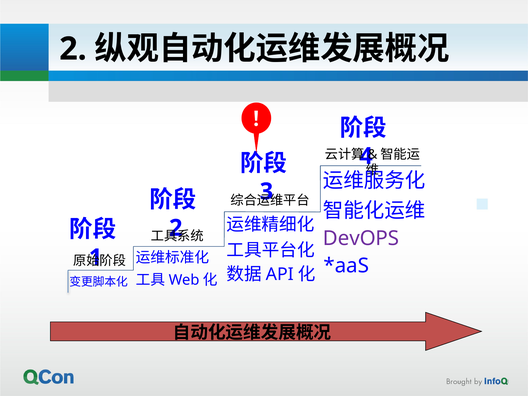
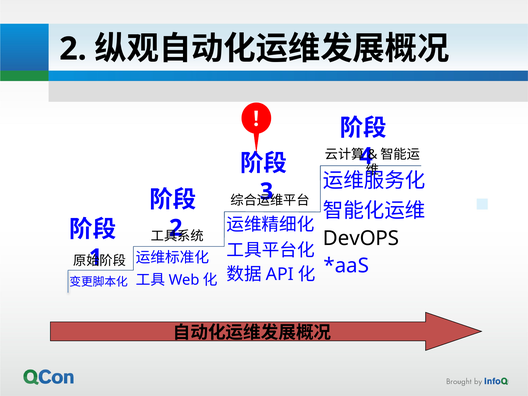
DevOPS colour: purple -> black
